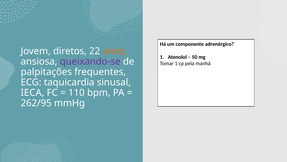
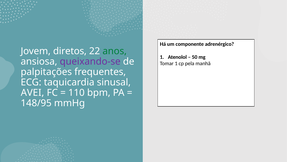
anos colour: orange -> green
IECA: IECA -> AVEI
262/95: 262/95 -> 148/95
